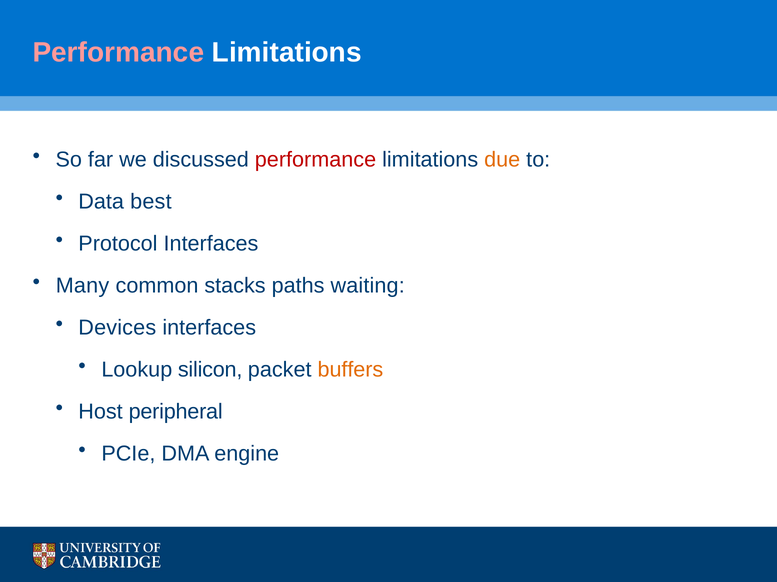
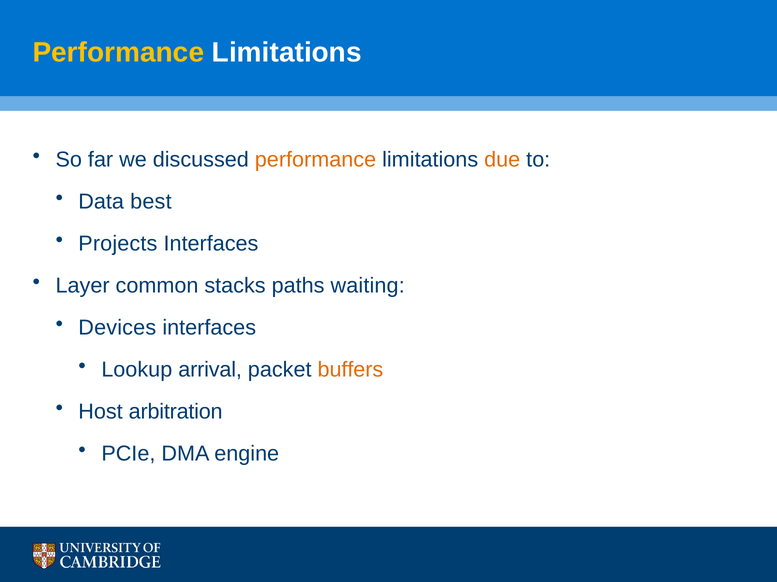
Performance at (118, 53) colour: pink -> yellow
performance at (316, 160) colour: red -> orange
Protocol: Protocol -> Projects
Many: Many -> Layer
silicon: silicon -> arrival
peripheral: peripheral -> arbitration
